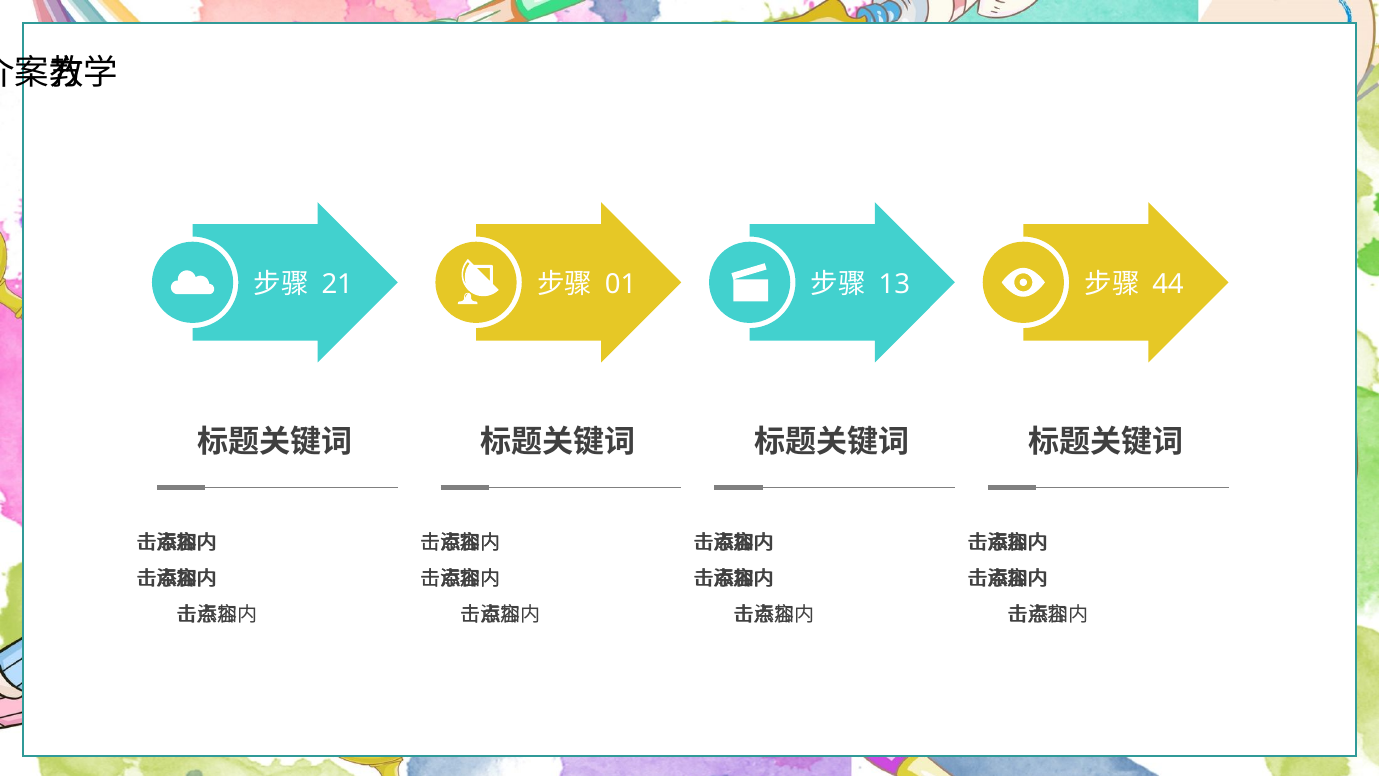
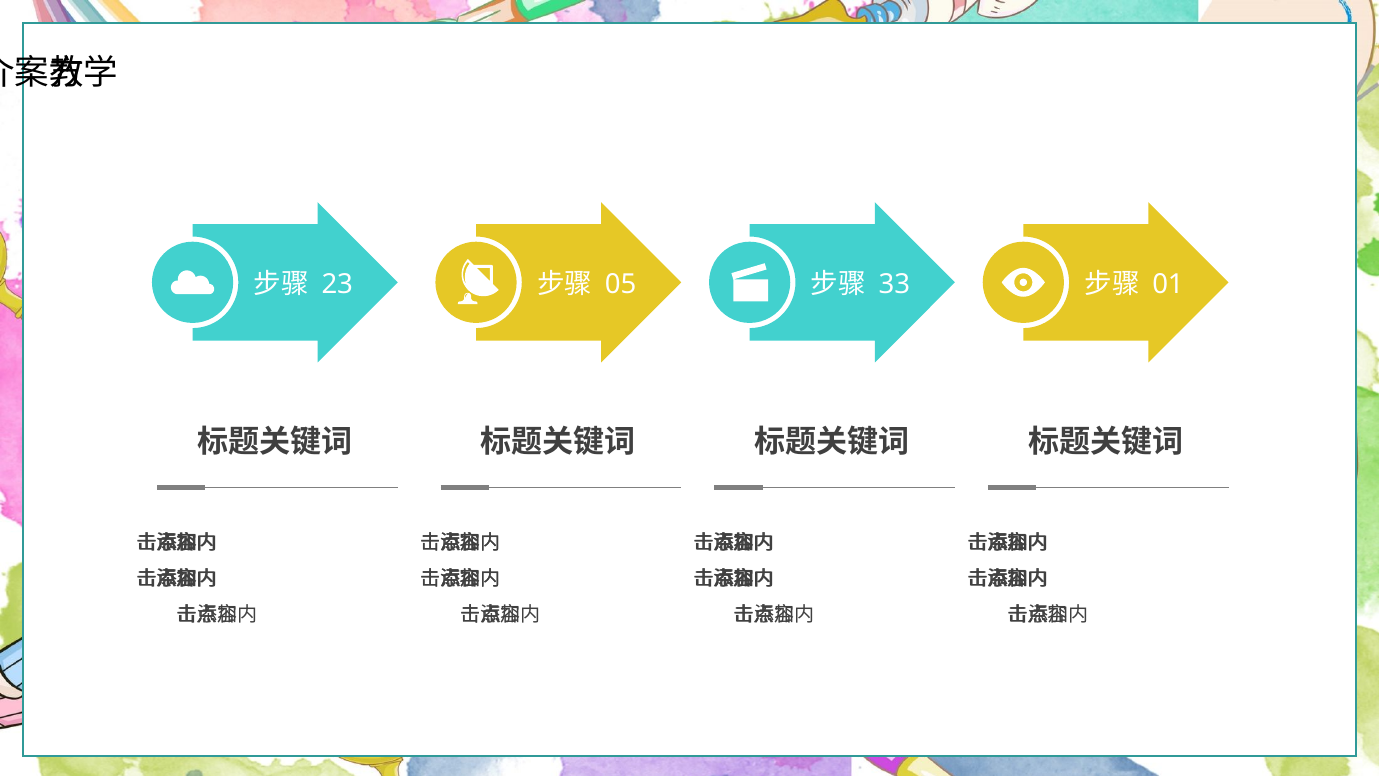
21: 21 -> 23
01: 01 -> 05
13: 13 -> 33
44: 44 -> 01
